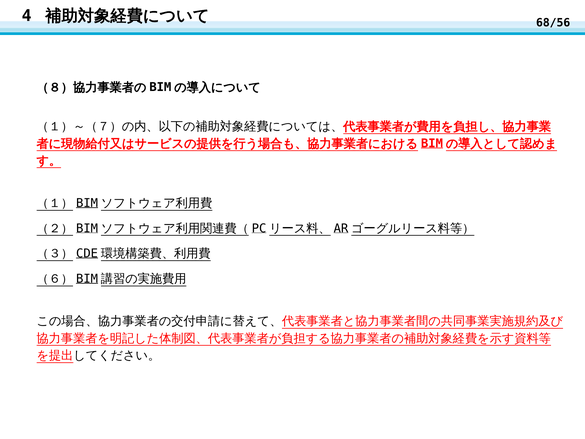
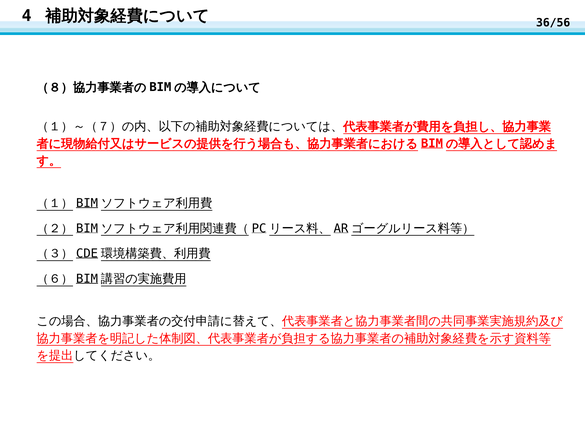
68/56: 68/56 -> 36/56
